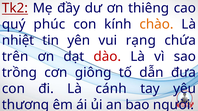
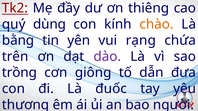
phúc: phúc -> dùng
nhiệt: nhiệt -> bằng
dào colour: red -> purple
cánh: cánh -> đuốc
